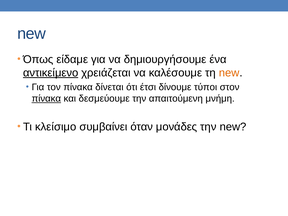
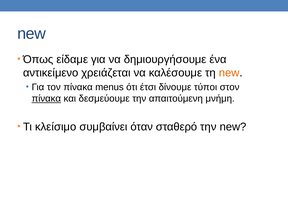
αντικείμενο underline: present -> none
δίνεται: δίνεται -> menus
μονάδες: μονάδες -> σταθερό
